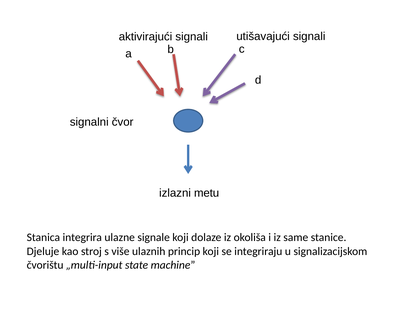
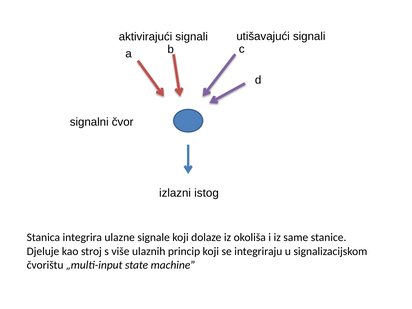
metu: metu -> istog
